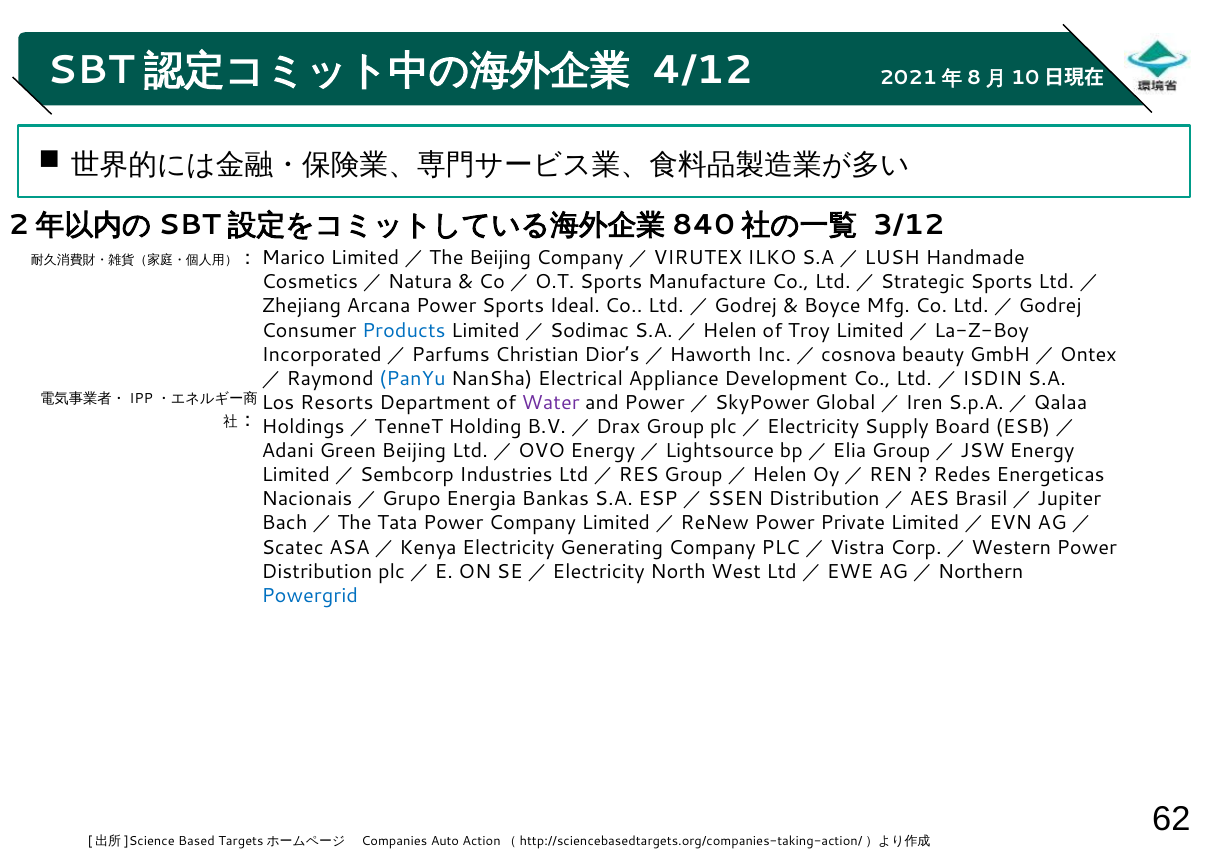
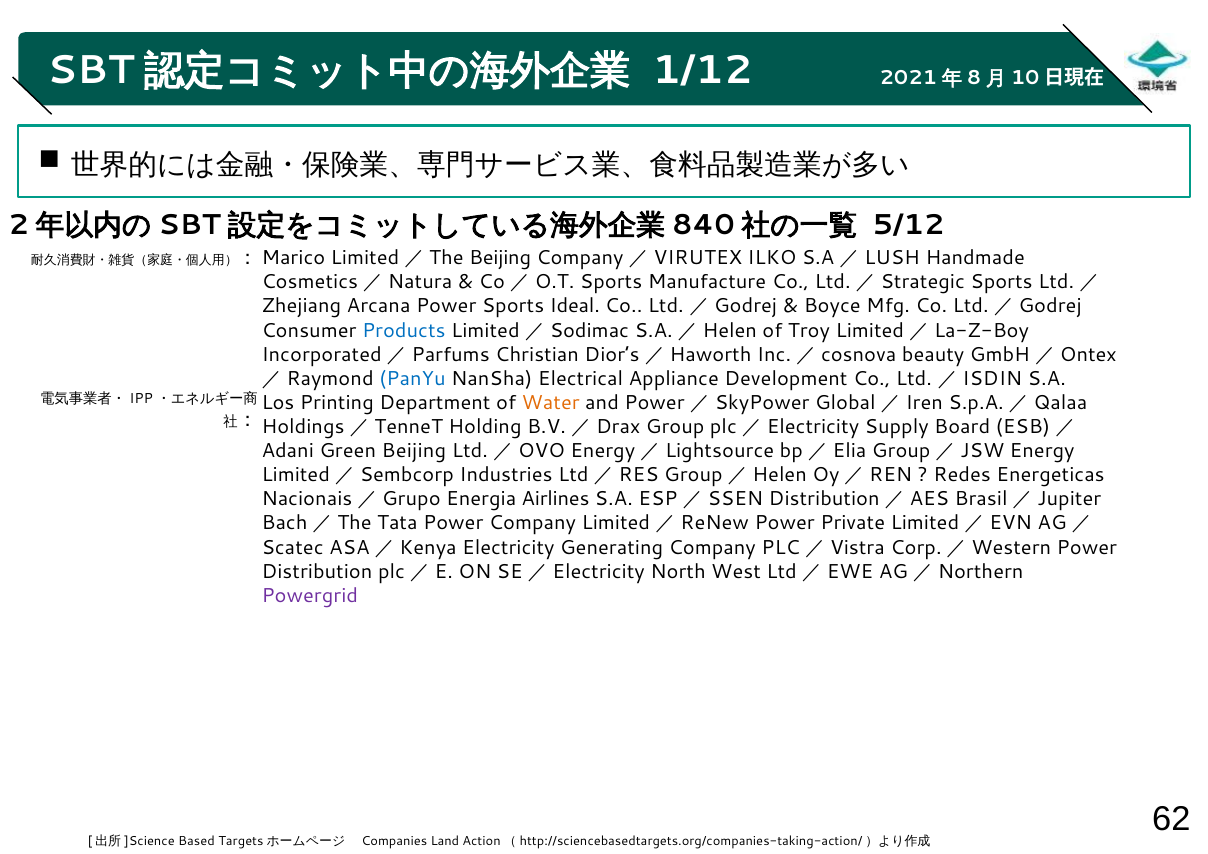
4/12: 4/12 -> 1/12
3/12: 3/12 -> 5/12
Resorts: Resorts -> Printing
Water colour: purple -> orange
Bankas: Bankas -> Airlines
Powergrid colour: blue -> purple
Auto: Auto -> Land
